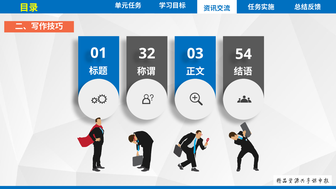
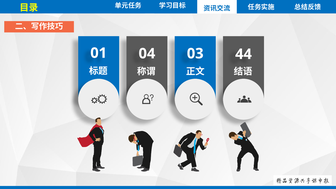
32: 32 -> 04
54: 54 -> 44
